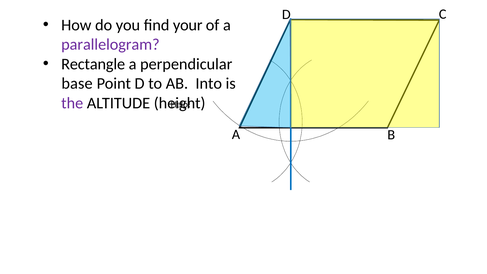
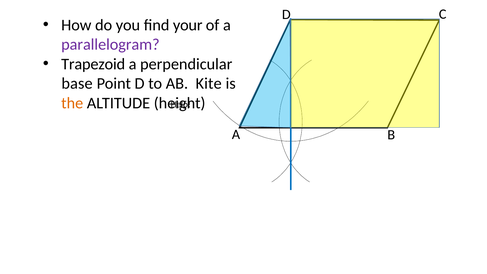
Rectangle: Rectangle -> Trapezoid
Into: Into -> Kite
the colour: purple -> orange
